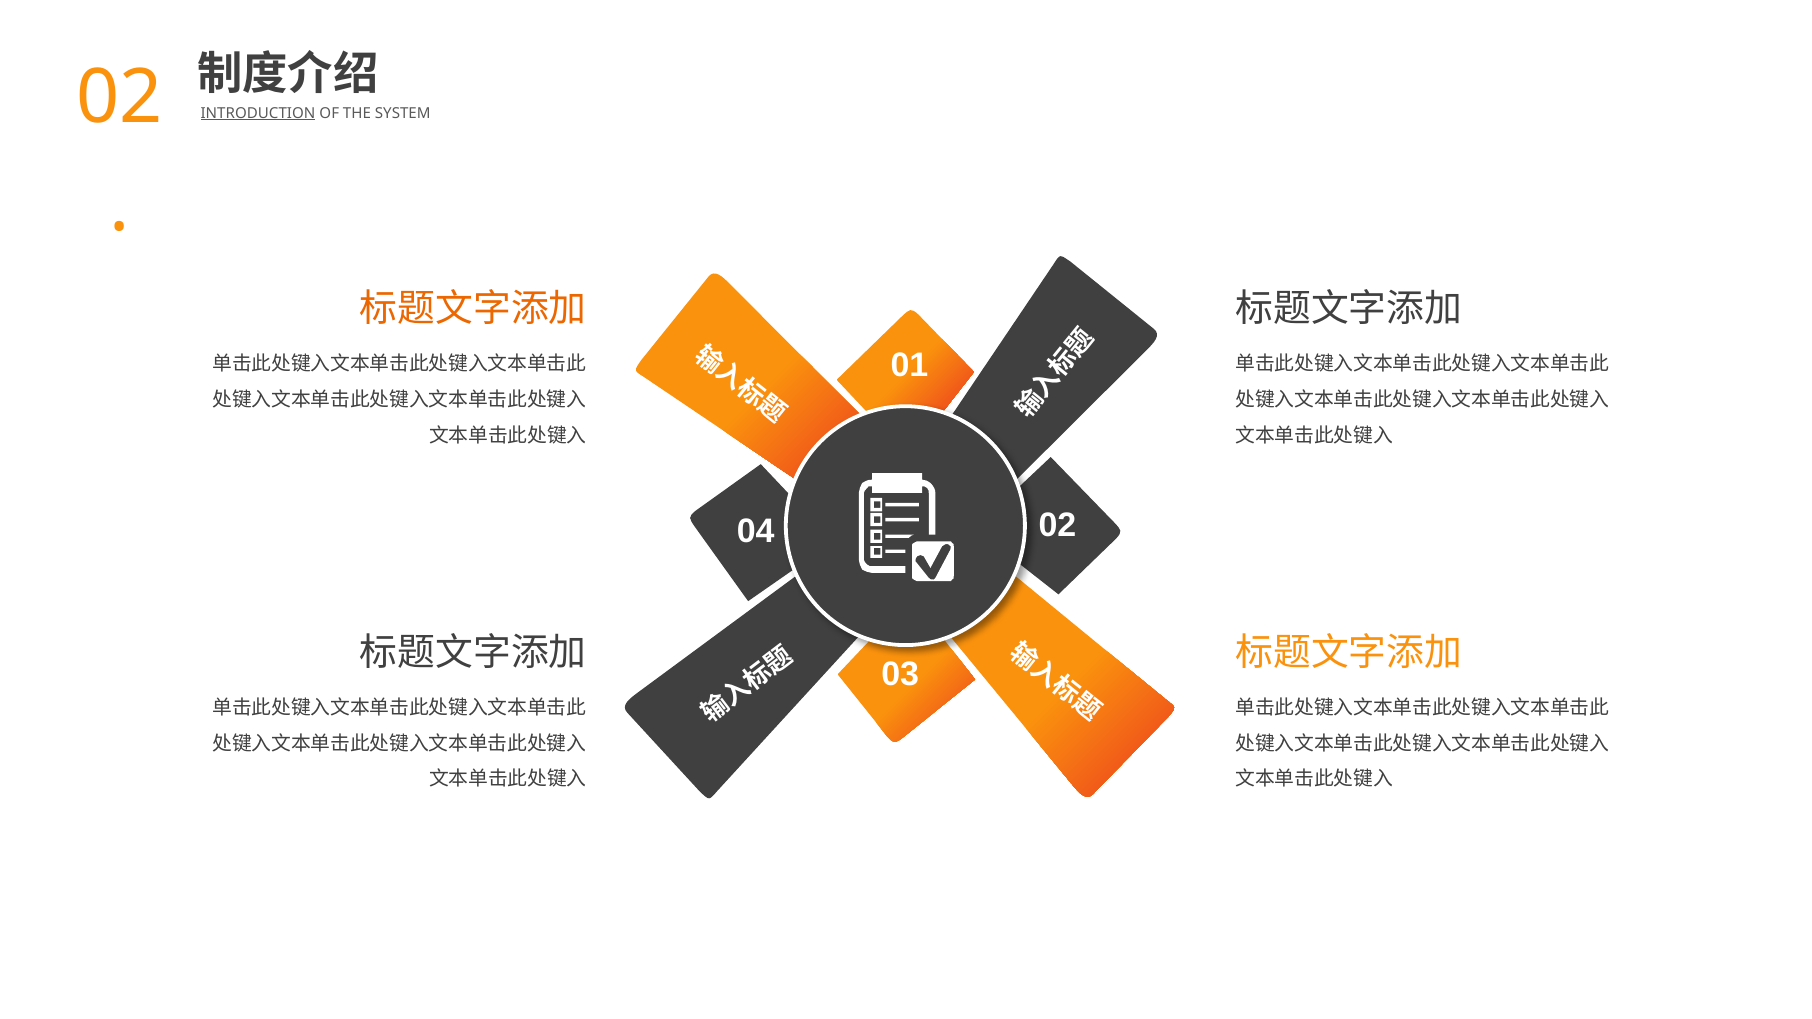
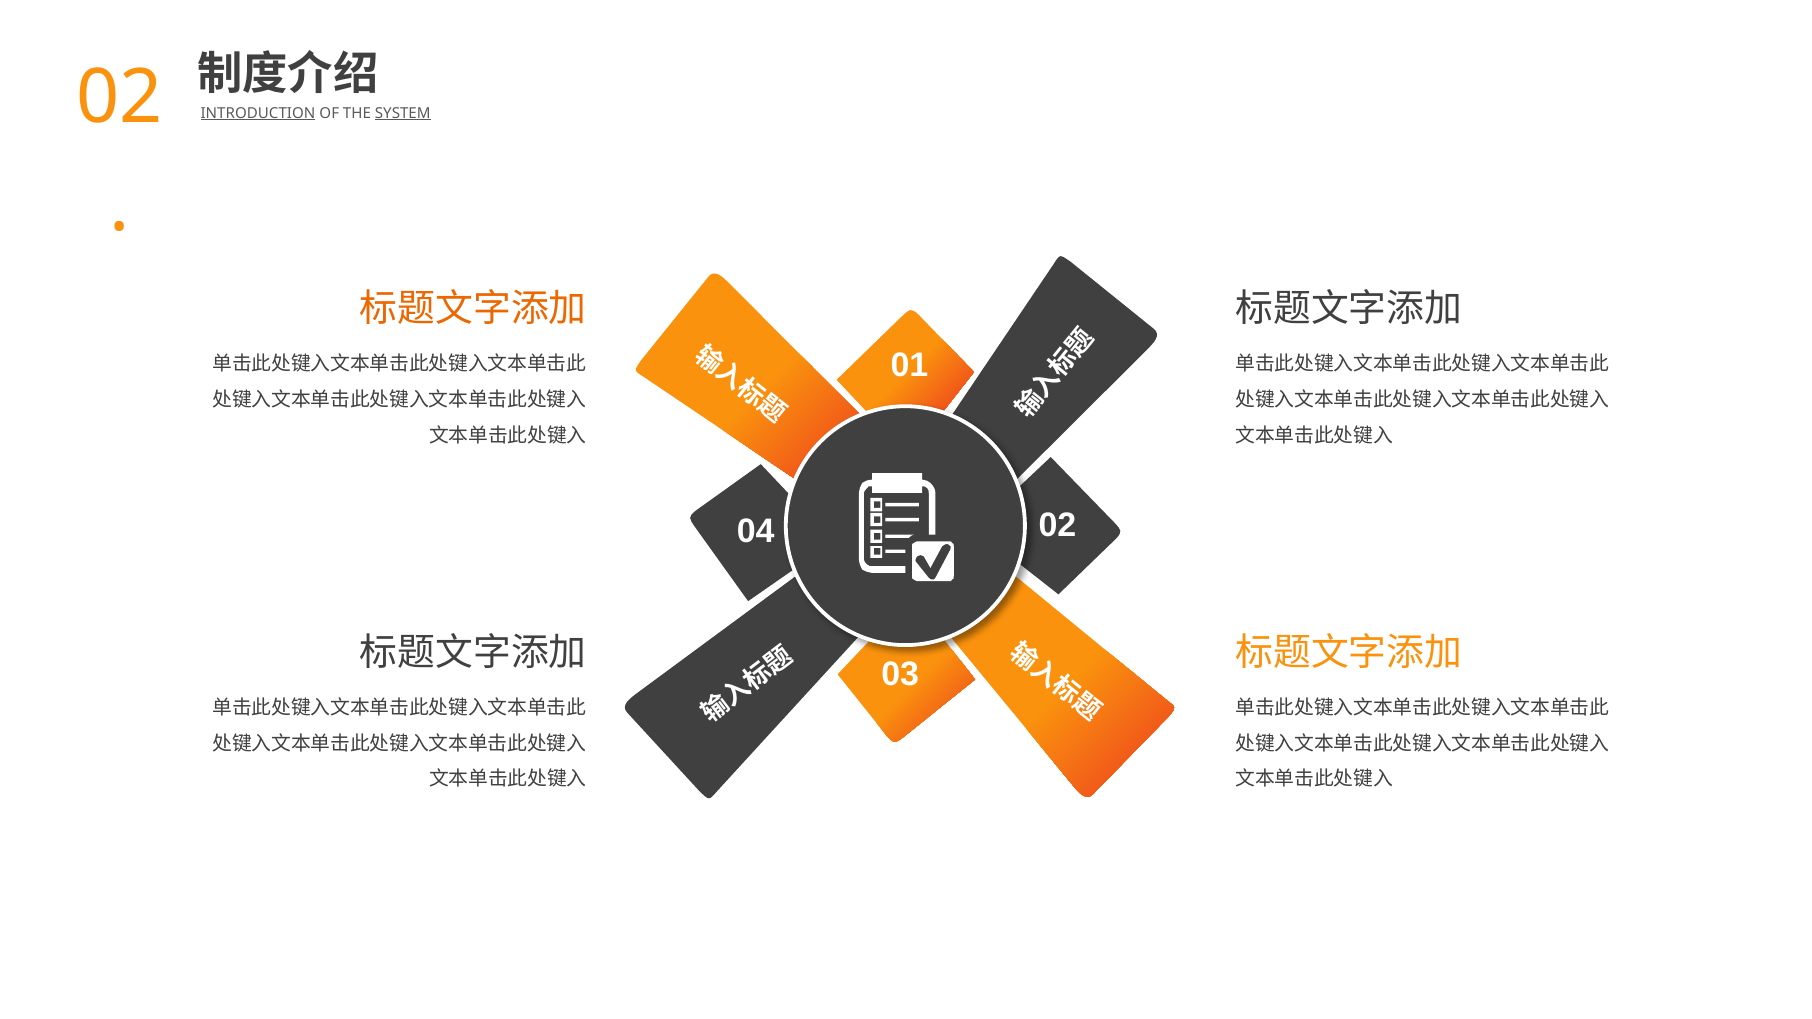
SYSTEM underline: none -> present
